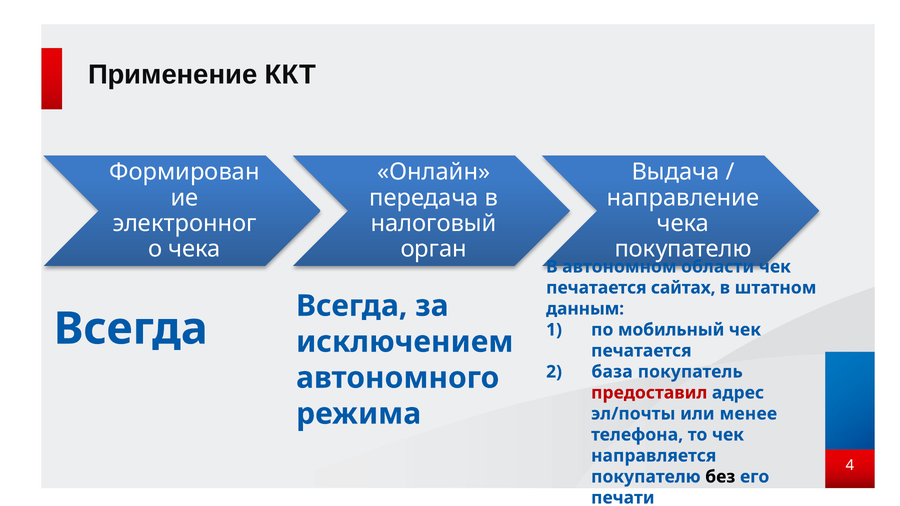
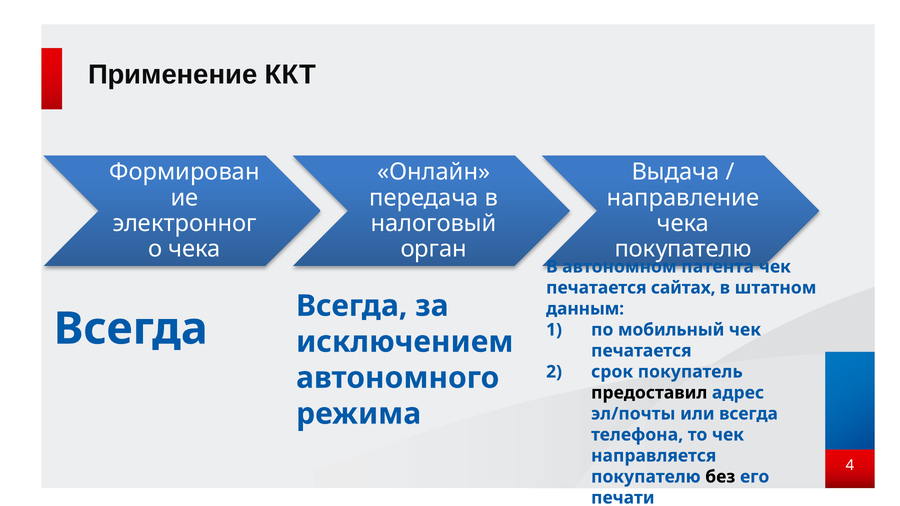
области: области -> патента
база: база -> срок
предоставил colour: red -> black
или менее: менее -> всегда
